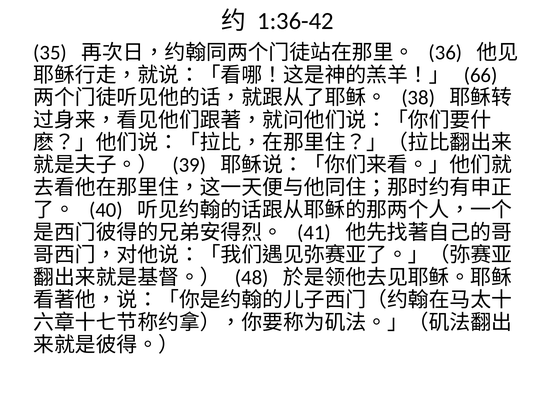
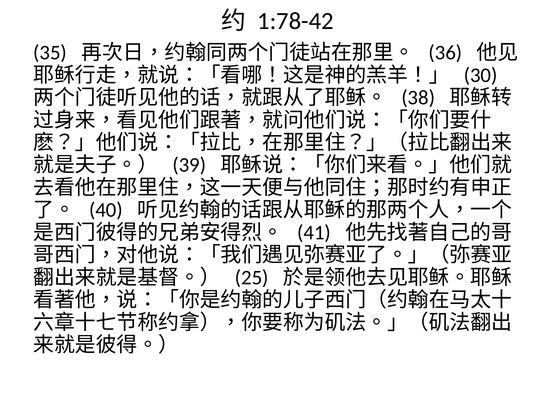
1:36-42: 1:36-42 -> 1:78-42
66: 66 -> 30
48: 48 -> 25
